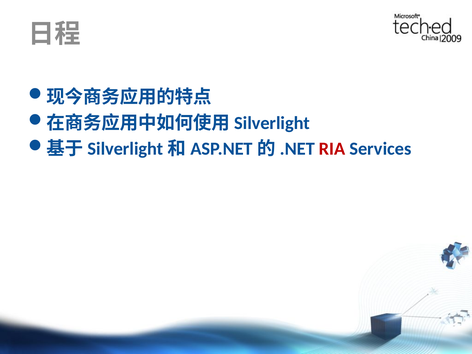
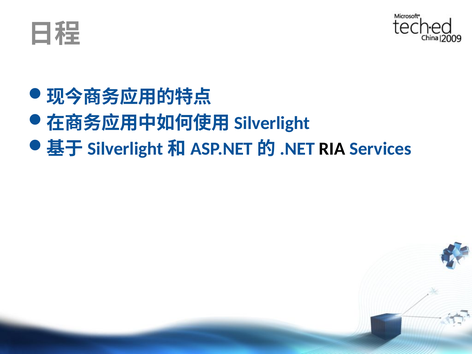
RIA colour: red -> black
